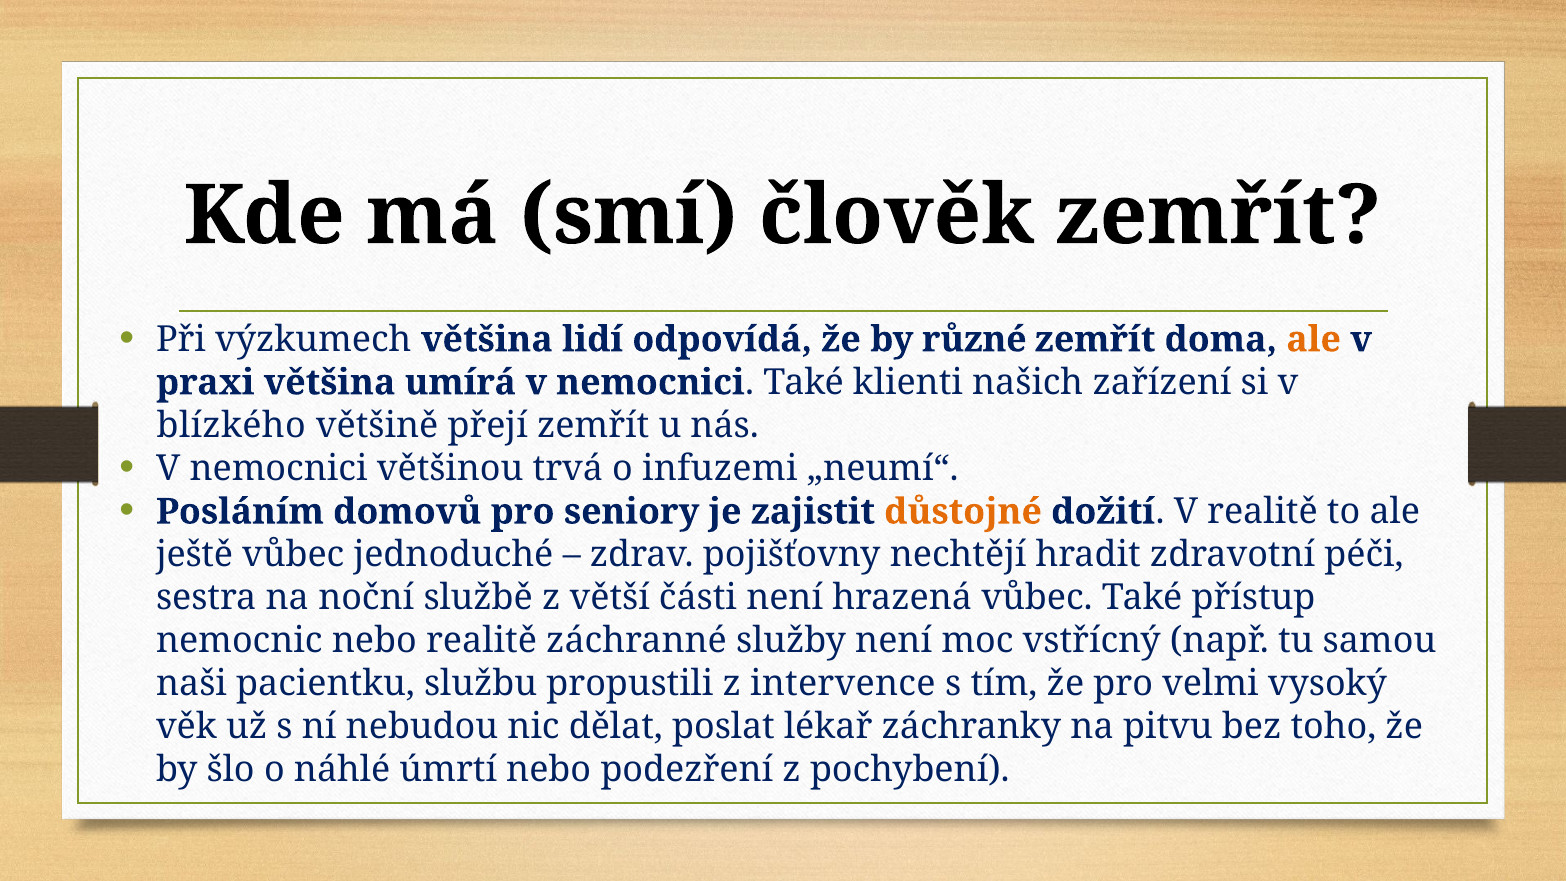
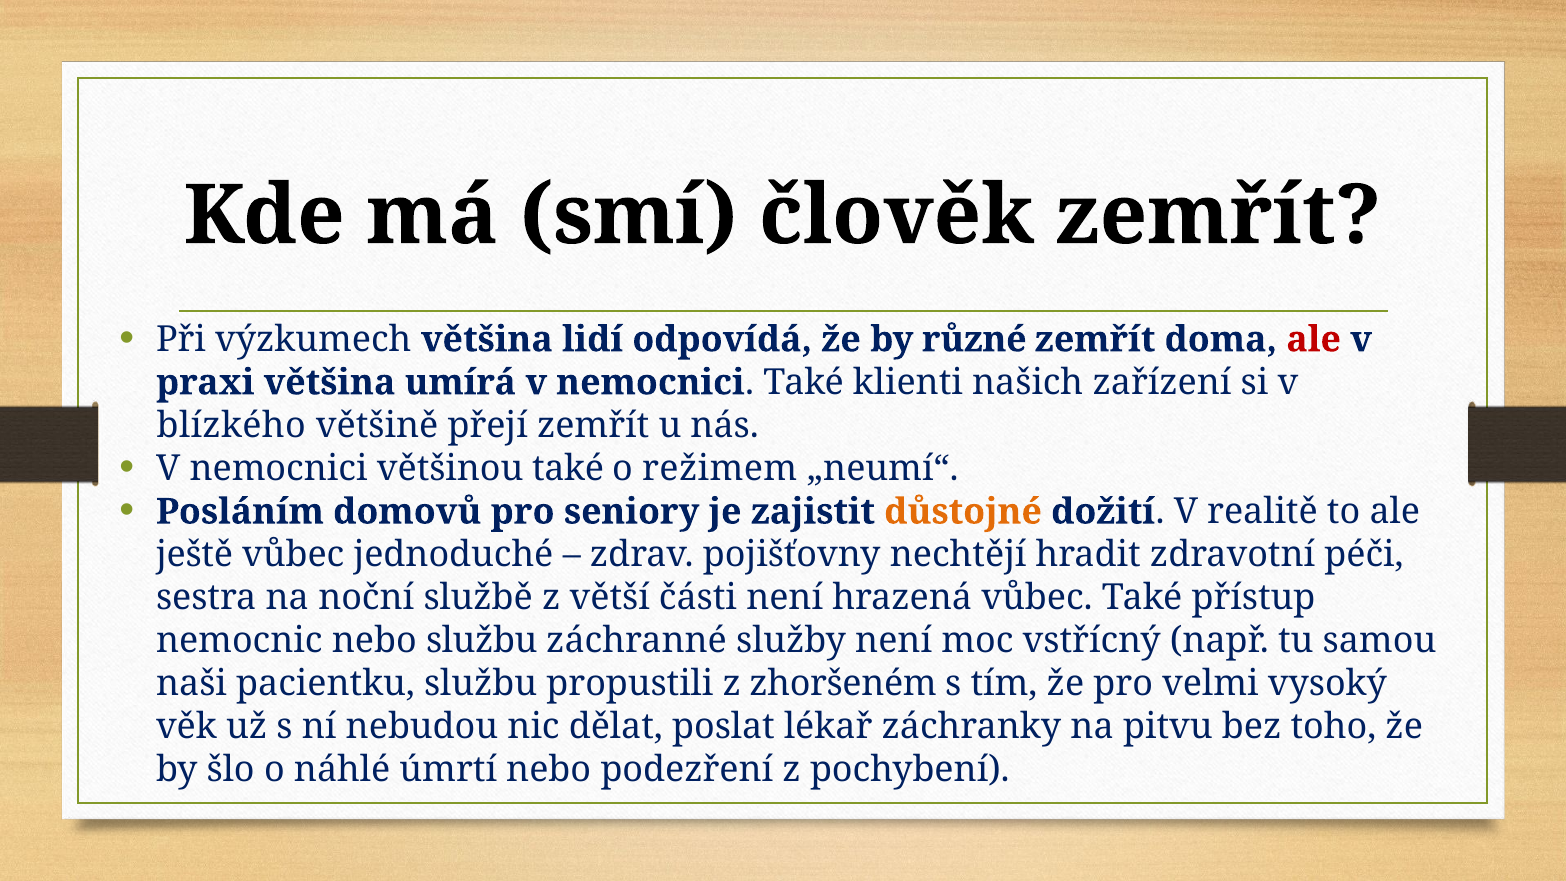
ale at (1314, 339) colour: orange -> red
většinou trvá: trvá -> také
infuzemi: infuzemi -> režimem
nebo realitě: realitě -> službu
intervence: intervence -> zhoršeném
